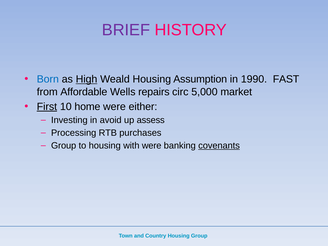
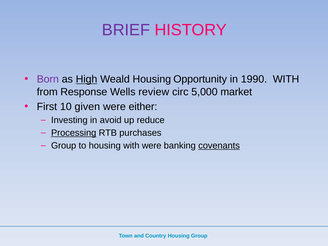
Born colour: blue -> purple
Assumption: Assumption -> Opportunity
1990 FAST: FAST -> WITH
Affordable: Affordable -> Response
repairs: repairs -> review
First underline: present -> none
home: home -> given
assess: assess -> reduce
Processing underline: none -> present
